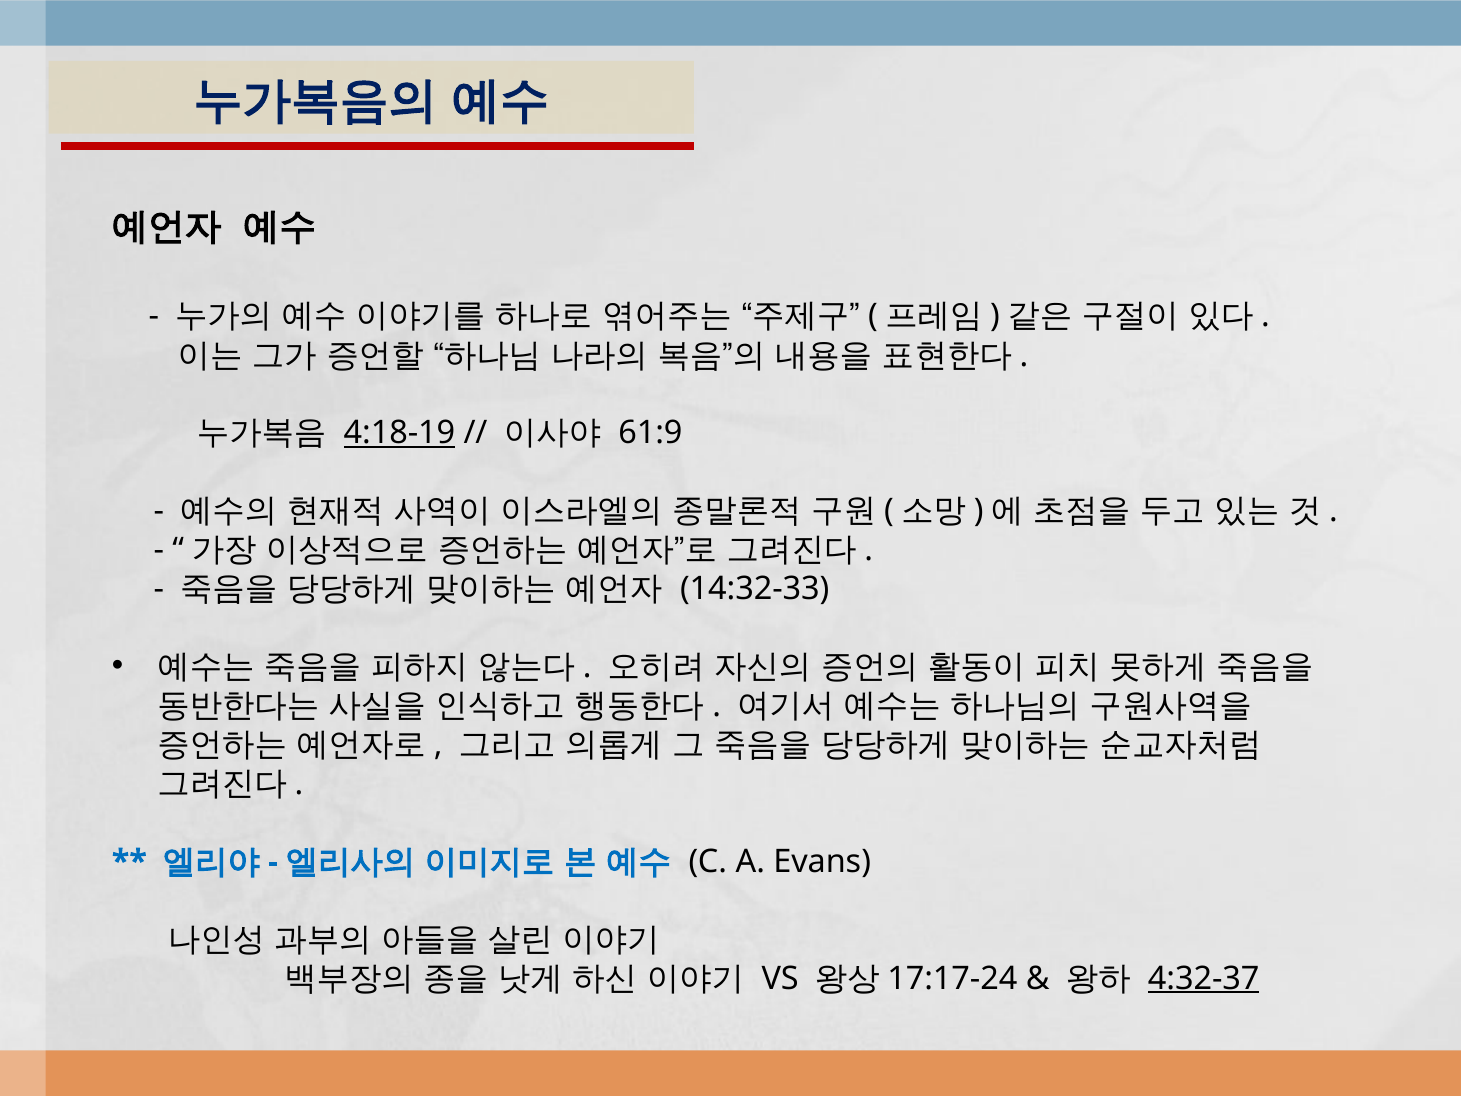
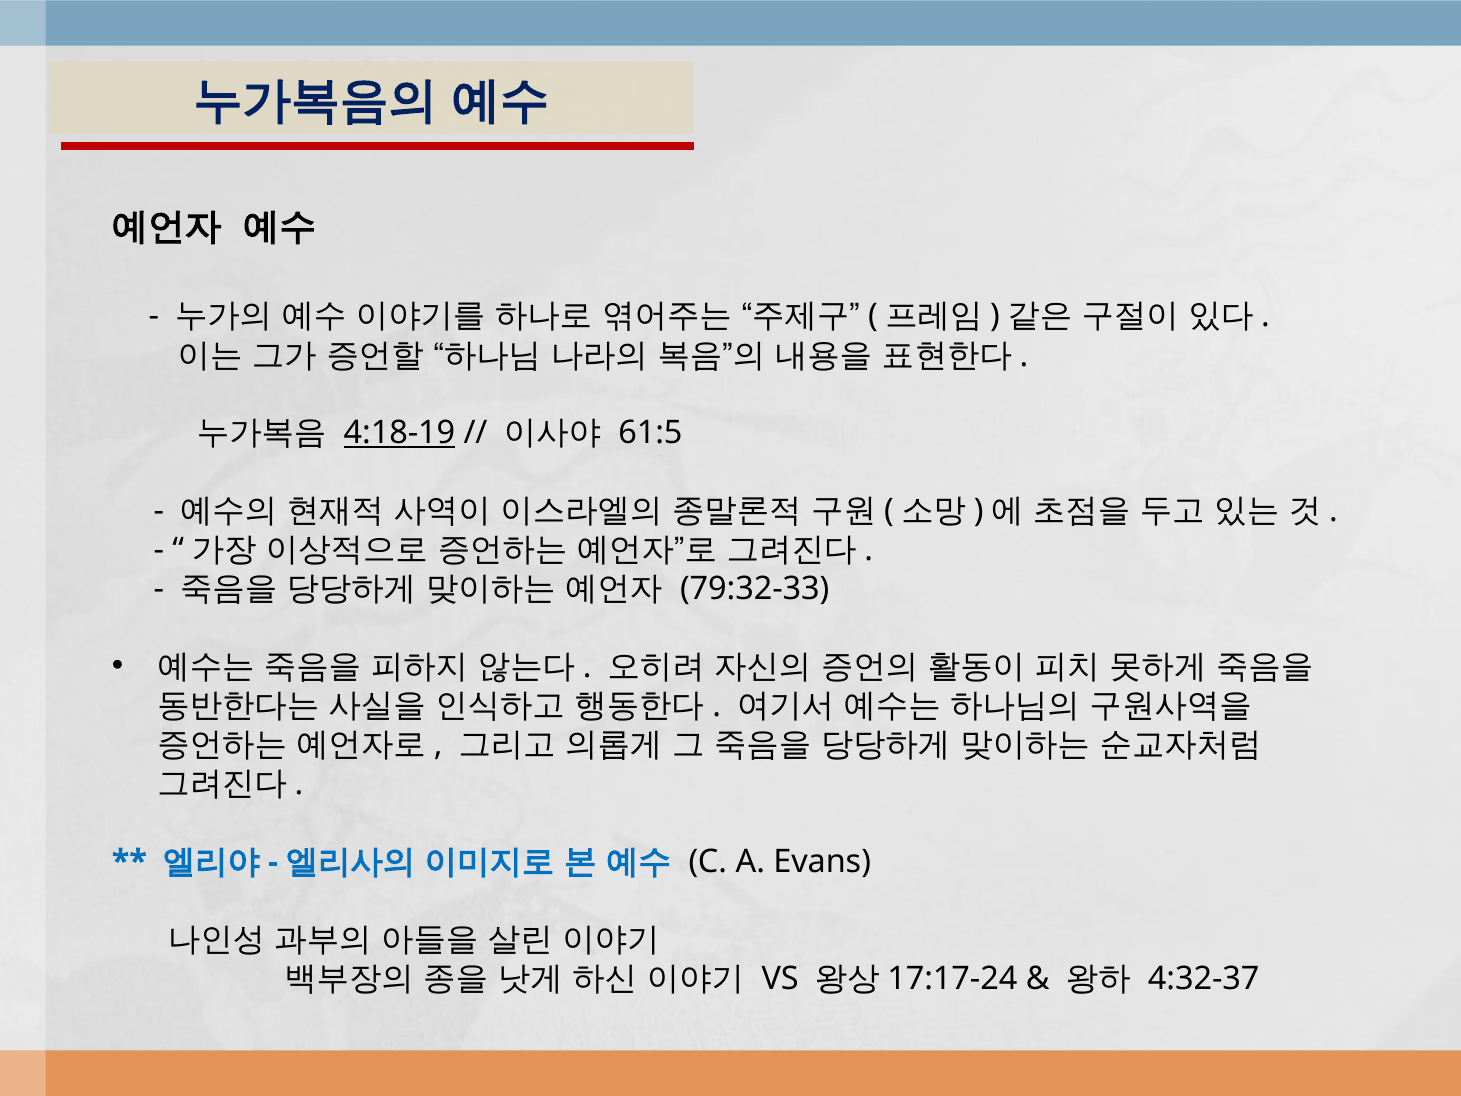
61:9: 61:9 -> 61:5
14:32-33: 14:32-33 -> 79:32-33
4:32-37 underline: present -> none
